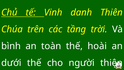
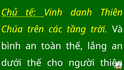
hoài: hoài -> lắng
